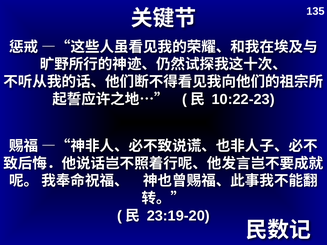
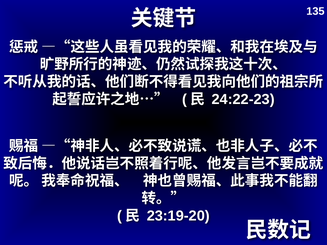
10:22-23: 10:22-23 -> 24:22-23
